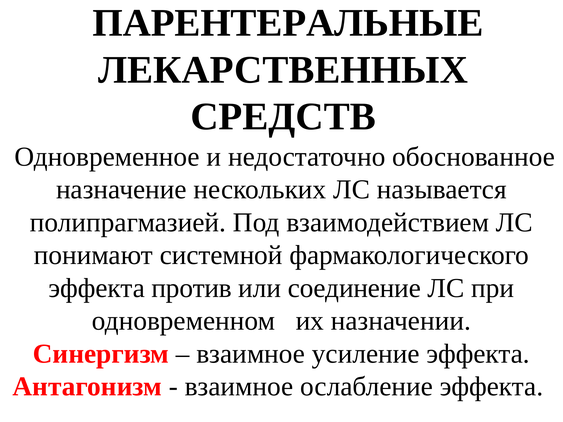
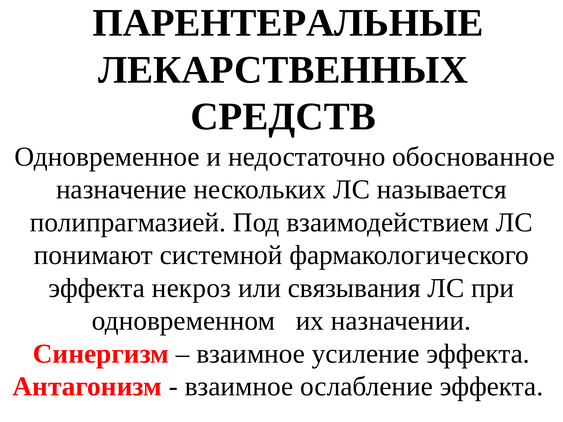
против: против -> некроз
соединение: соединение -> связывания
